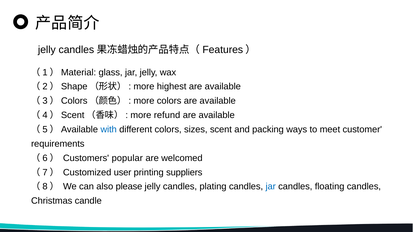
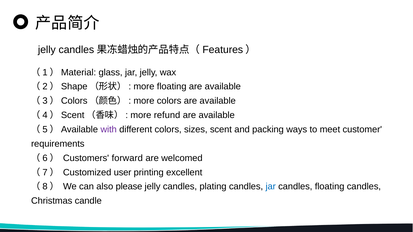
more highest: highest -> floating
with colour: blue -> purple
popular: popular -> forward
suppliers: suppliers -> excellent
